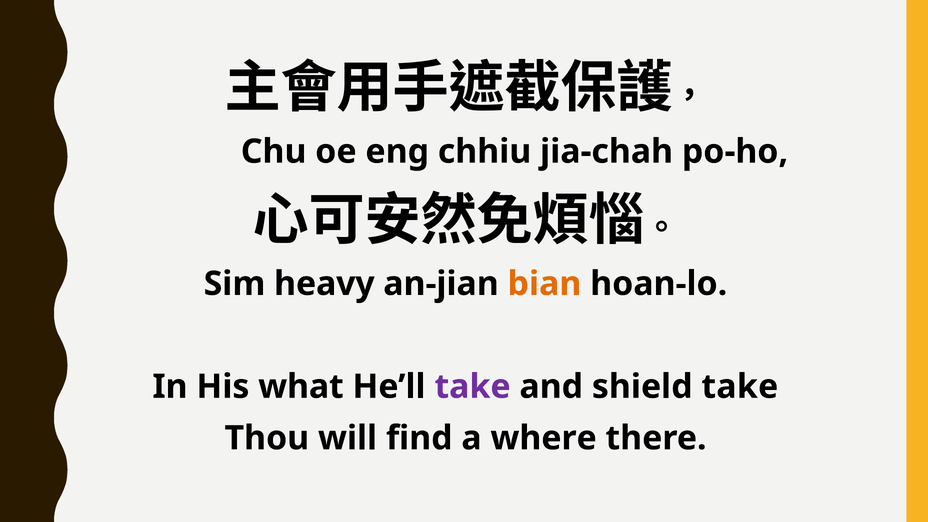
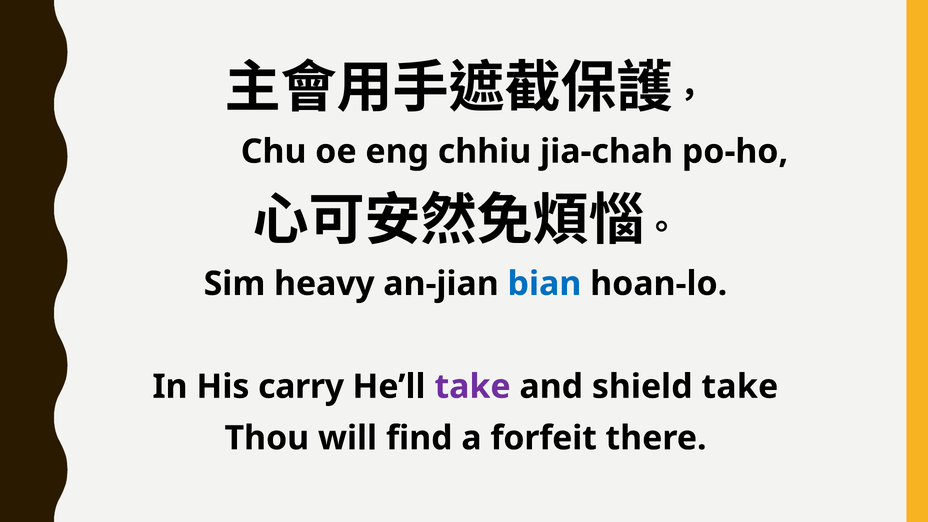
bian colour: orange -> blue
what: what -> carry
where: where -> forfeit
